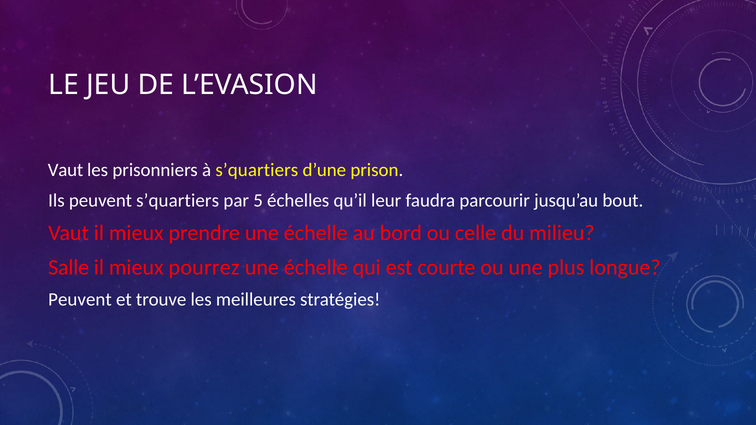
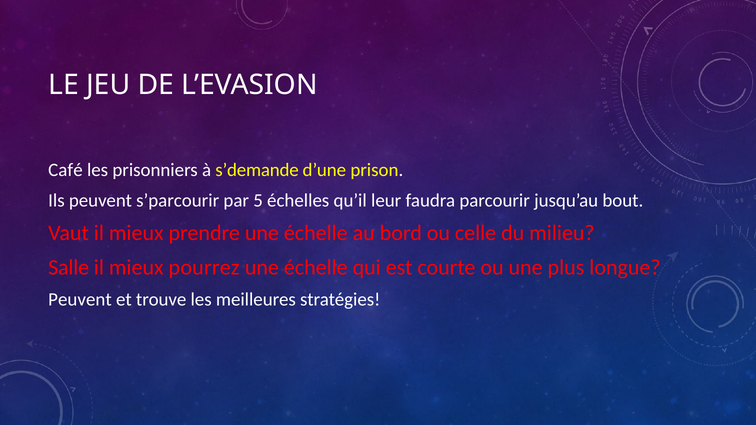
Vaut at (66, 170): Vaut -> Café
à s’quartiers: s’quartiers -> s’demande
peuvent s’quartiers: s’quartiers -> s’parcourir
